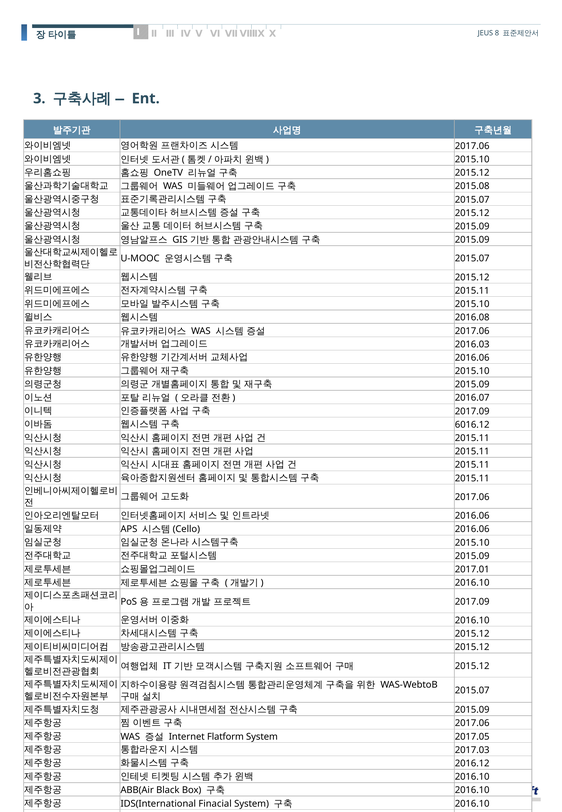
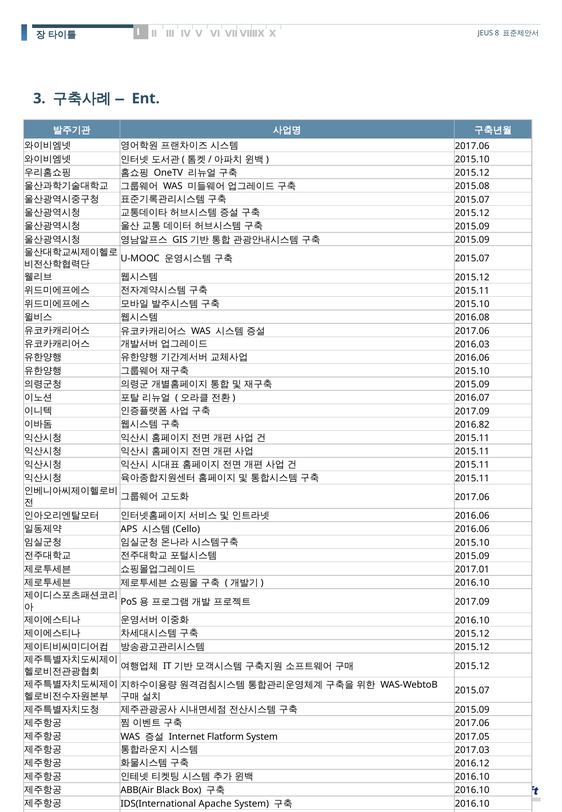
6016.12: 6016.12 -> 2016.82
Finacial: Finacial -> Apache
